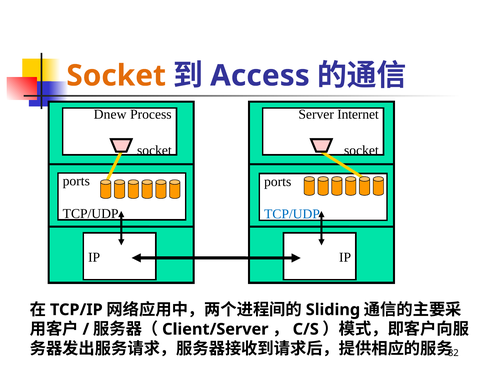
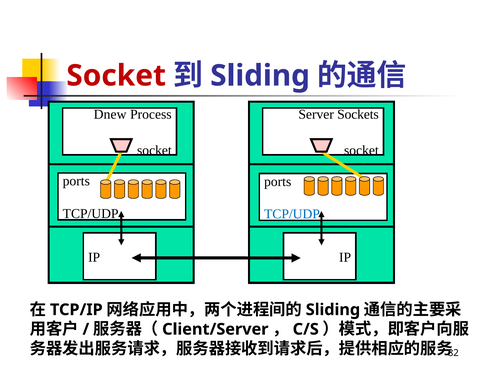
Socket at (116, 76) colour: orange -> red
Access at (260, 76): Access -> Sliding
Internet: Internet -> Sockets
